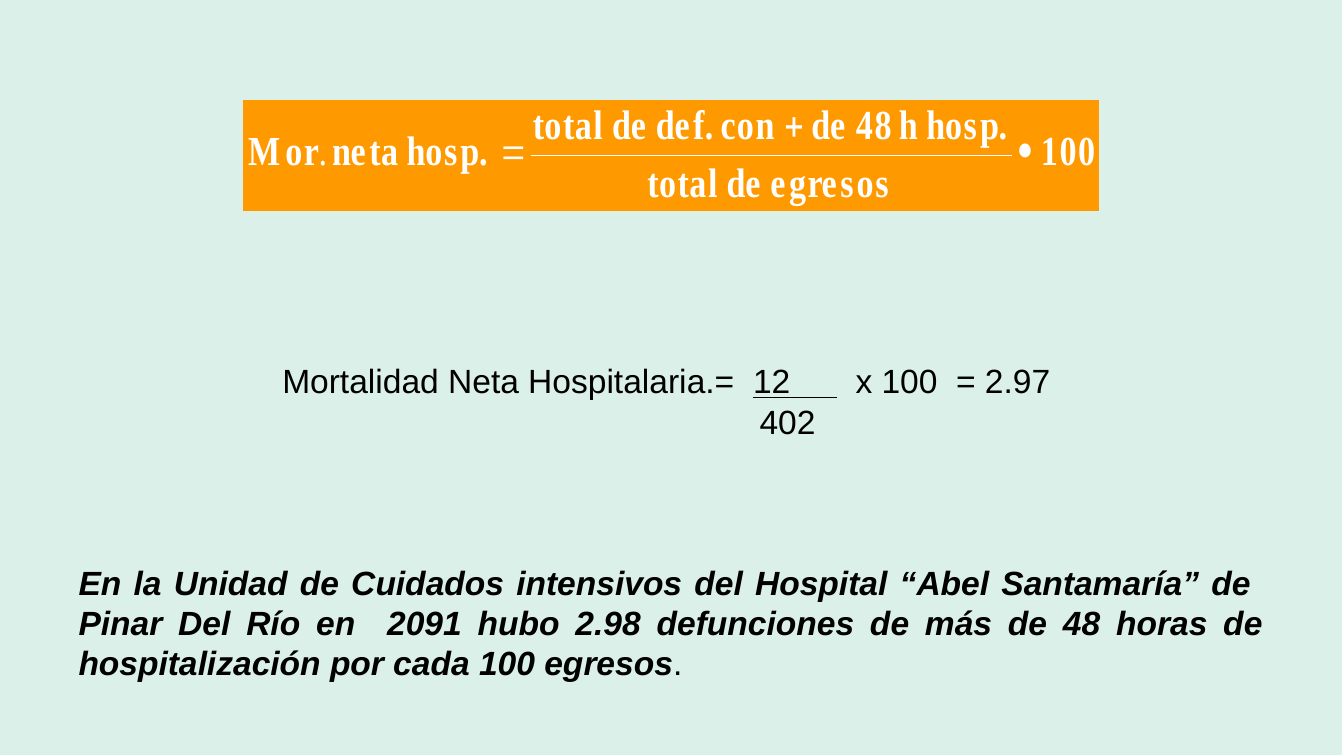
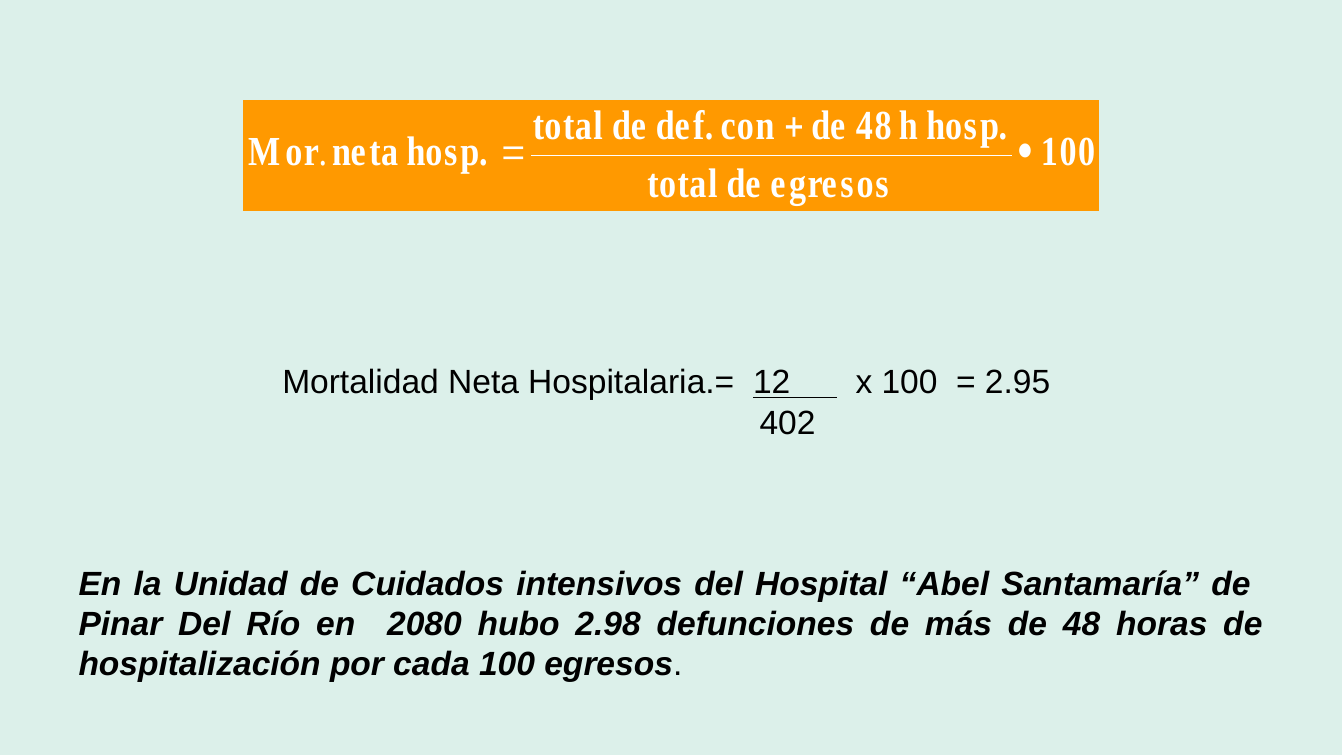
2.97: 2.97 -> 2.95
2091: 2091 -> 2080
